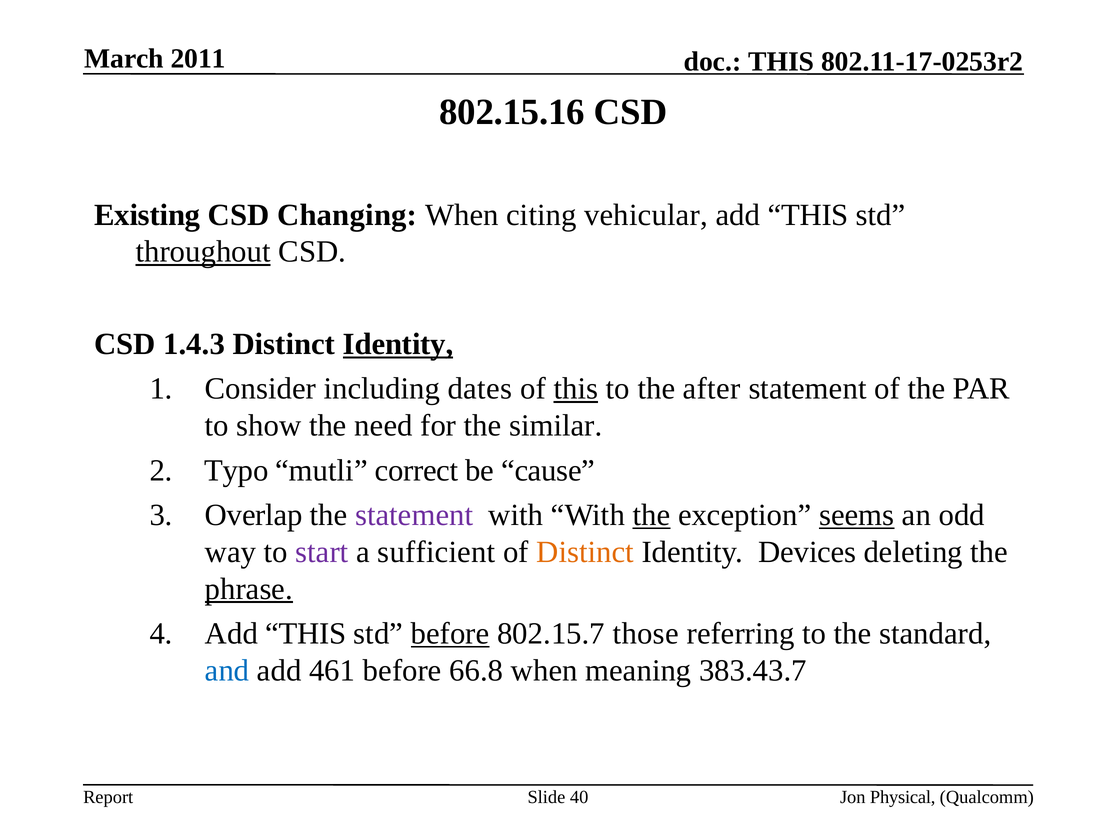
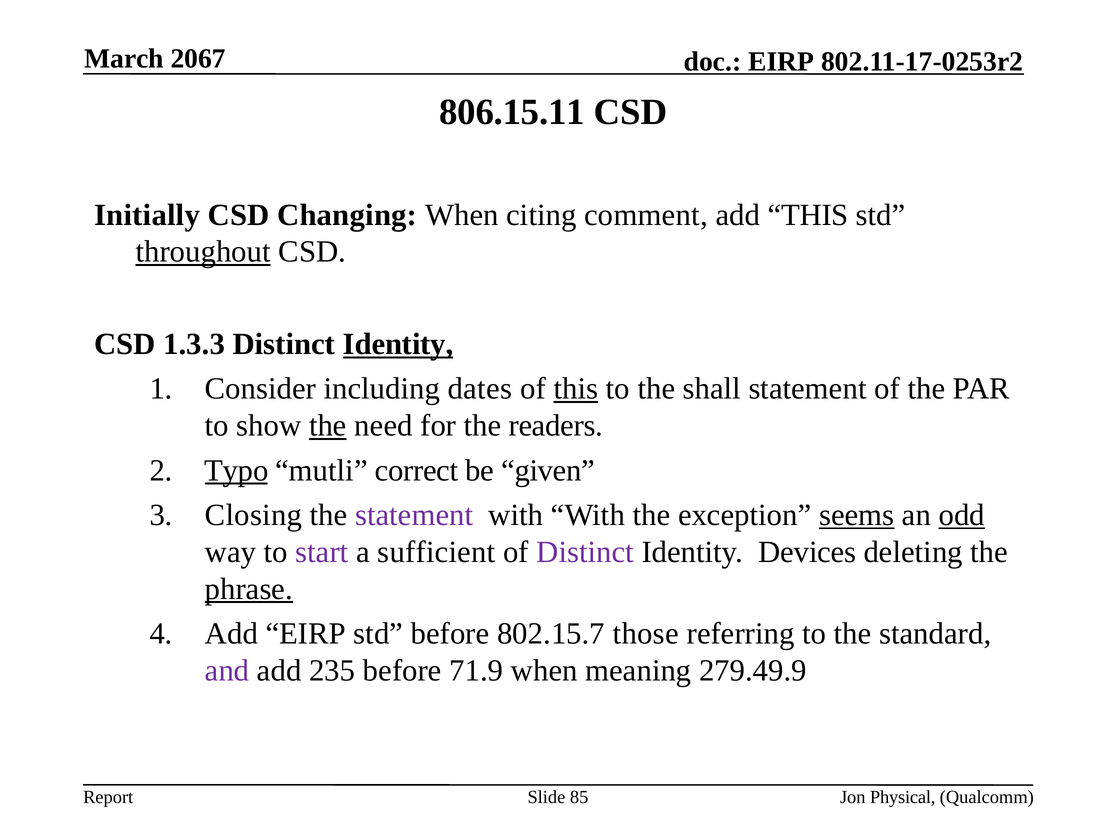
2011: 2011 -> 2067
THIS at (781, 62): THIS -> EIRP
802.15.16: 802.15.16 -> 806.15.11
Existing: Existing -> Initially
vehicular: vehicular -> comment
1.4.3: 1.4.3 -> 1.3.3
after: after -> shall
the at (328, 425) underline: none -> present
similar: similar -> readers
Typo underline: none -> present
cause: cause -> given
Overlap: Overlap -> Closing
the at (651, 515) underline: present -> none
odd underline: none -> present
Distinct at (585, 551) colour: orange -> purple
THIS at (306, 633): THIS -> EIRP
before at (450, 633) underline: present -> none
and colour: blue -> purple
461: 461 -> 235
66.8: 66.8 -> 71.9
383.43.7: 383.43.7 -> 279.49.9
40: 40 -> 85
